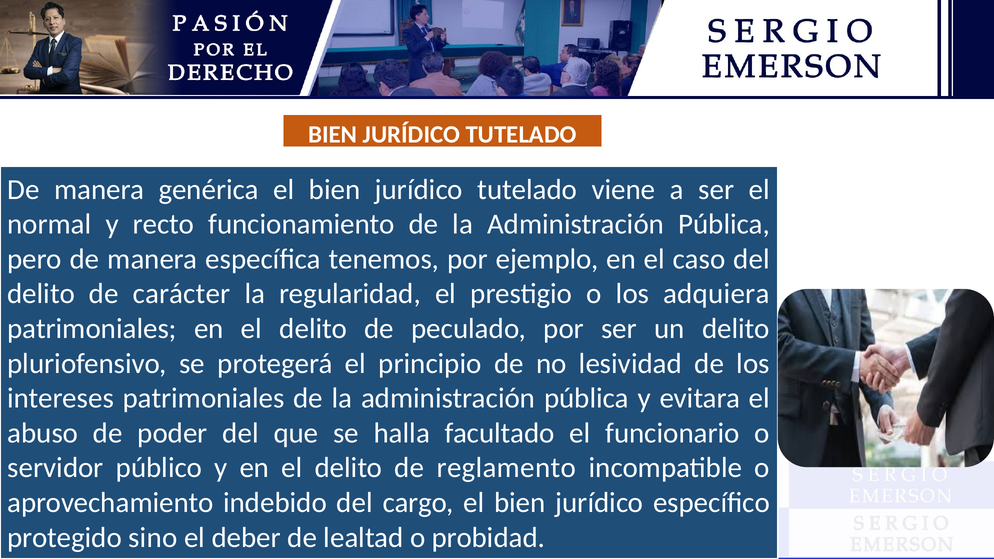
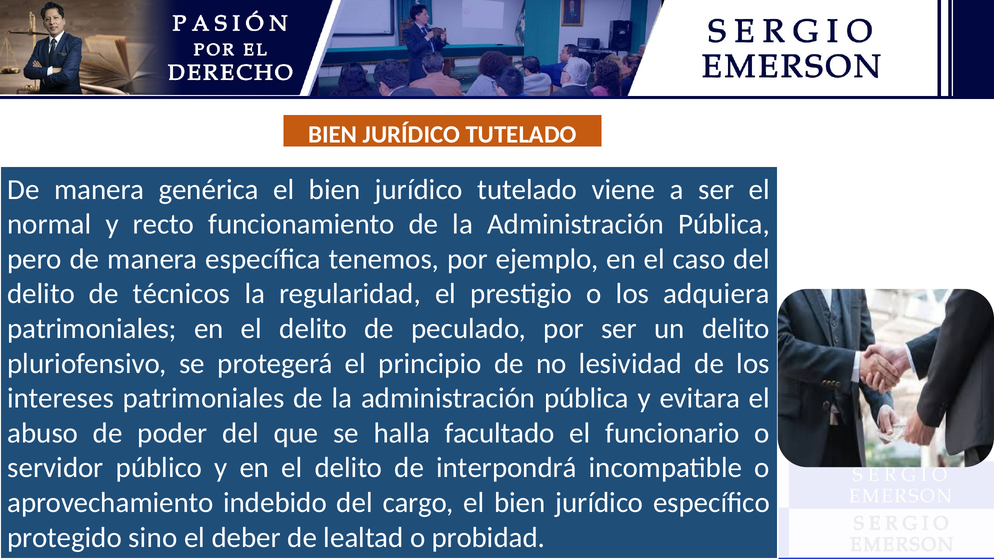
carácter: carácter -> técnicos
reglamento: reglamento -> interpondrá
